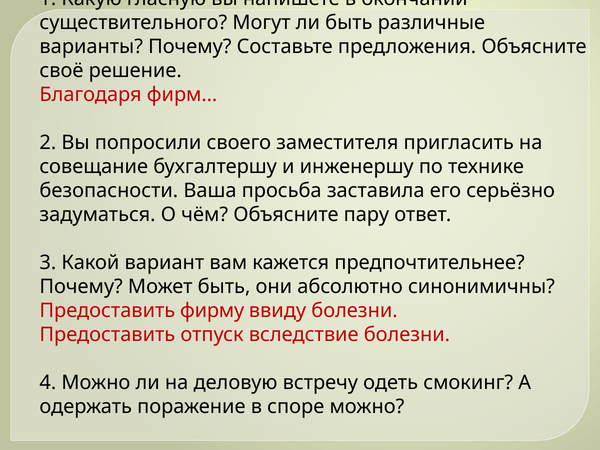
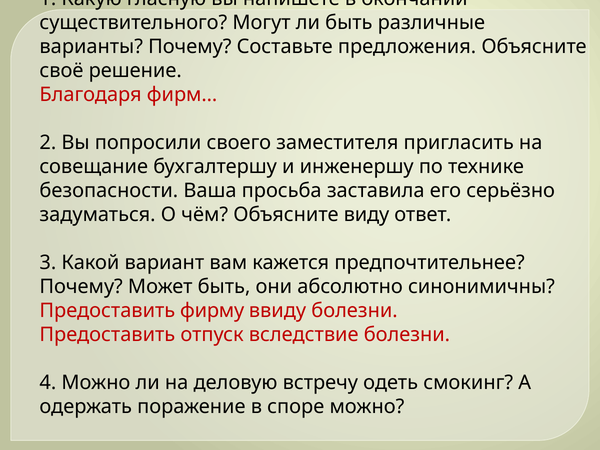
пару: пару -> виду
